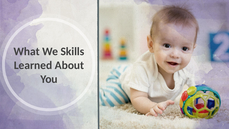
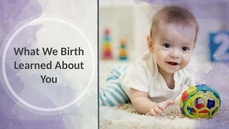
Skills: Skills -> Birth
